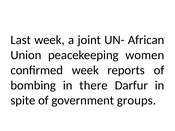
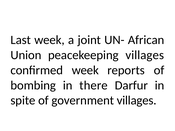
peacekeeping women: women -> villages
government groups: groups -> villages
